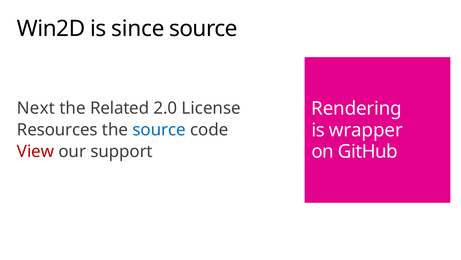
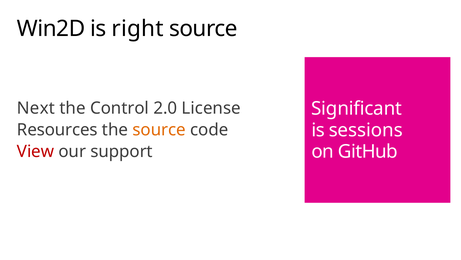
since: since -> right
Related: Related -> Control
Rendering: Rendering -> Significant
wrapper: wrapper -> sessions
source at (159, 130) colour: blue -> orange
